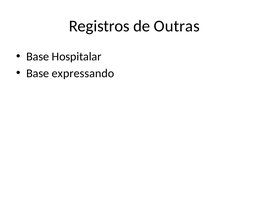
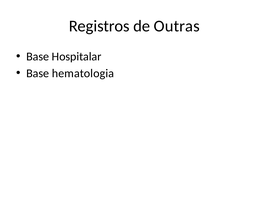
expressando: expressando -> hematologia
